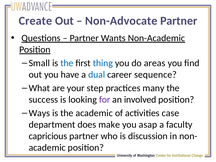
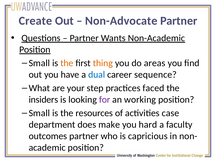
the at (67, 63) colour: blue -> orange
thing colour: blue -> orange
many: many -> faced
success: success -> insiders
involved: involved -> working
Ways at (39, 113): Ways -> Small
the academic: academic -> resources
asap: asap -> hard
capricious: capricious -> outcomes
discussion: discussion -> capricious
